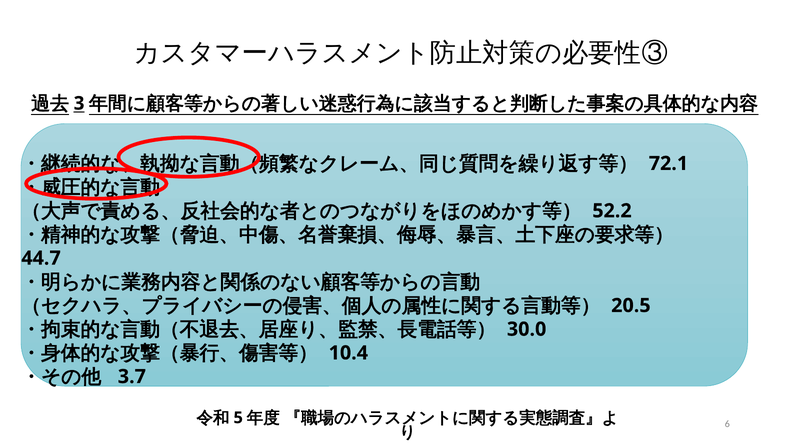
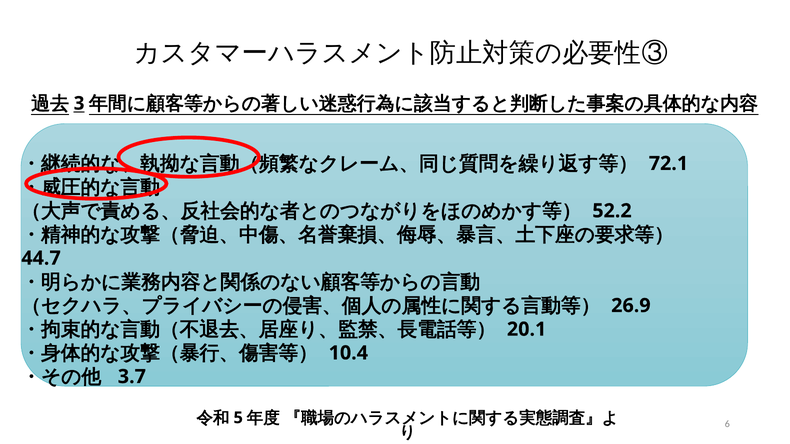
20.5: 20.5 -> 26.9
30.0: 30.0 -> 20.1
